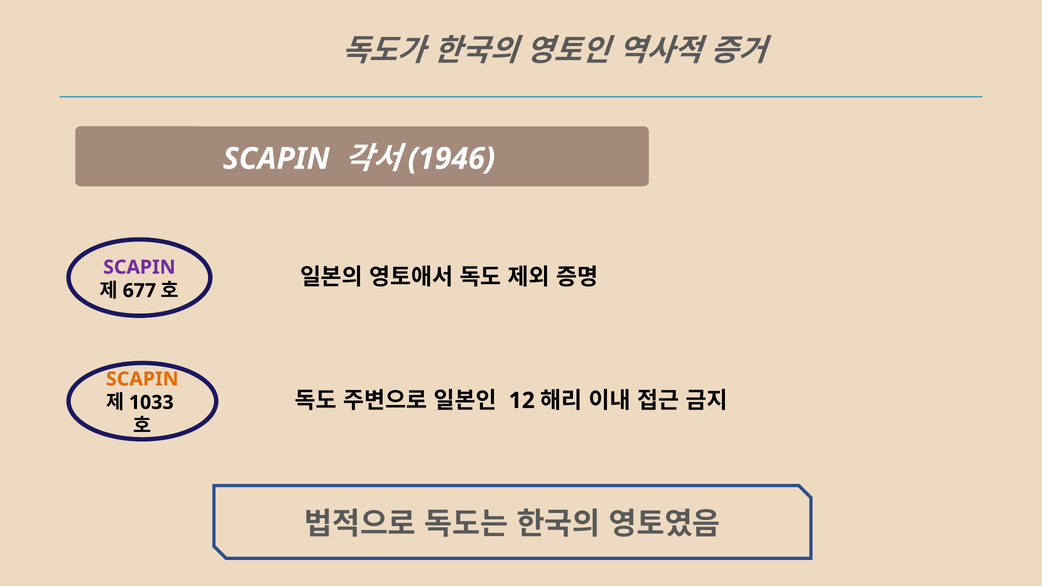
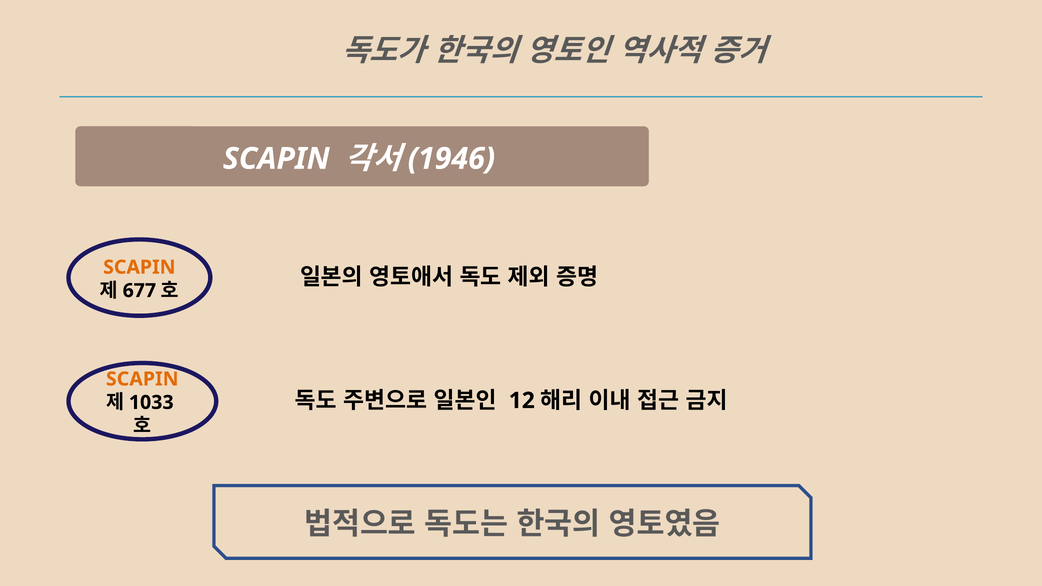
SCAPIN at (139, 267) colour: purple -> orange
